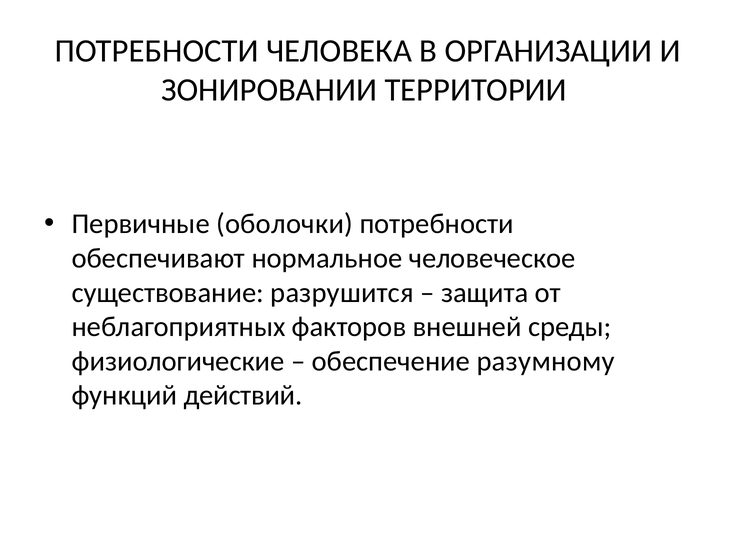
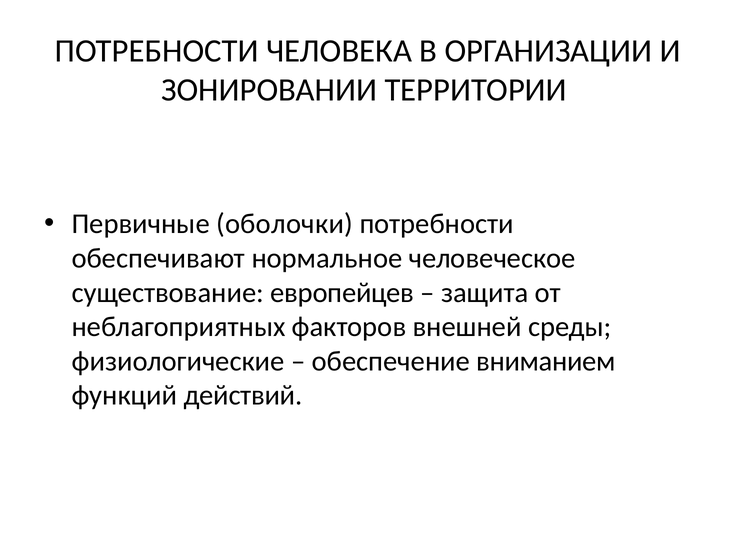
разрушится: разрушится -> европейцев
разумному: разумному -> вниманием
